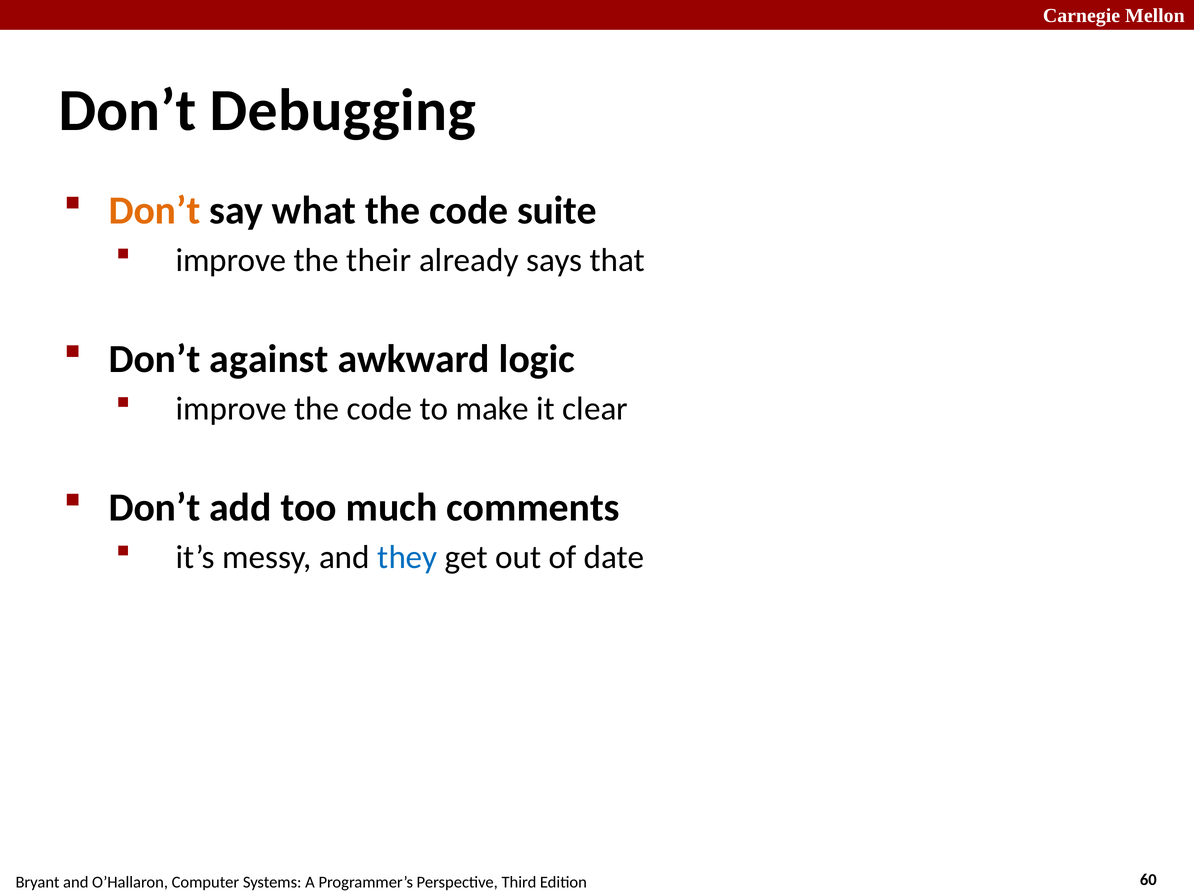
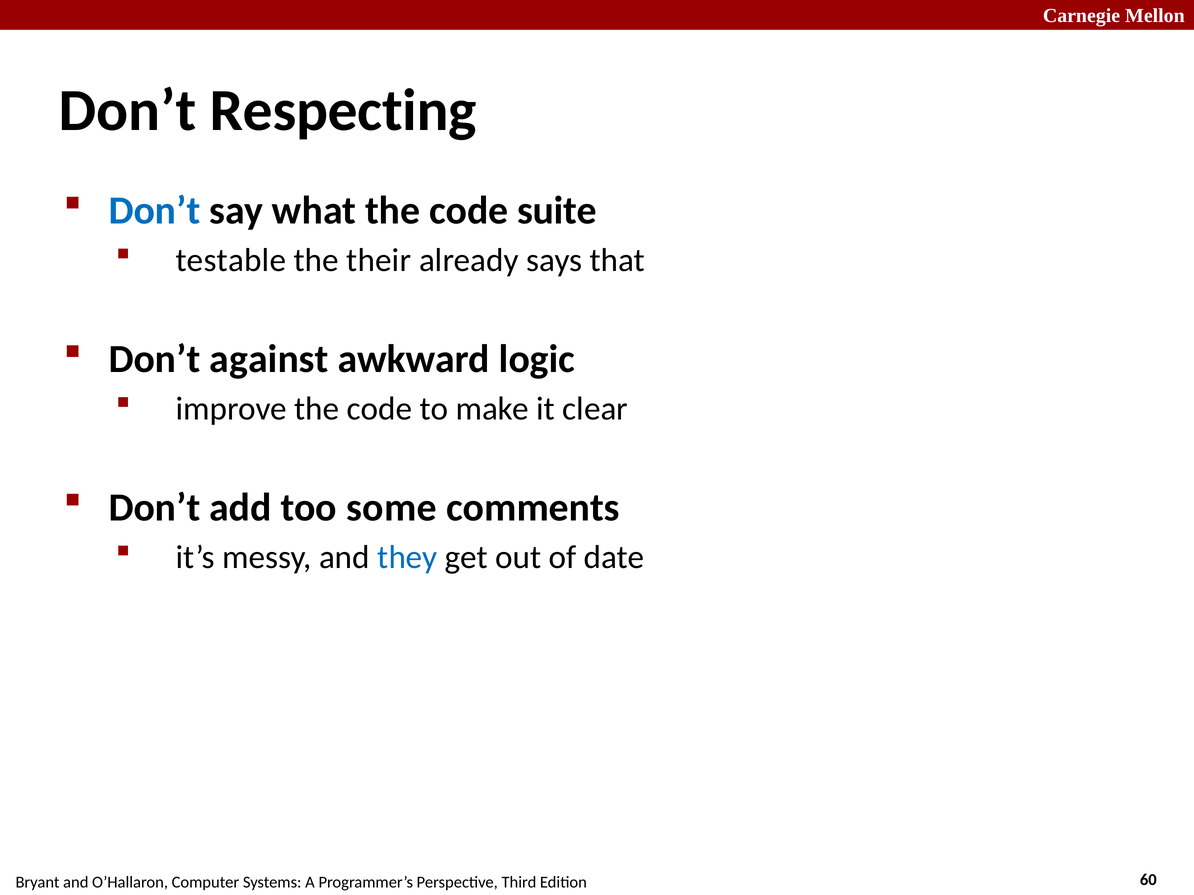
Debugging: Debugging -> Respecting
Don’t at (154, 211) colour: orange -> blue
improve at (231, 260): improve -> testable
much: much -> some
